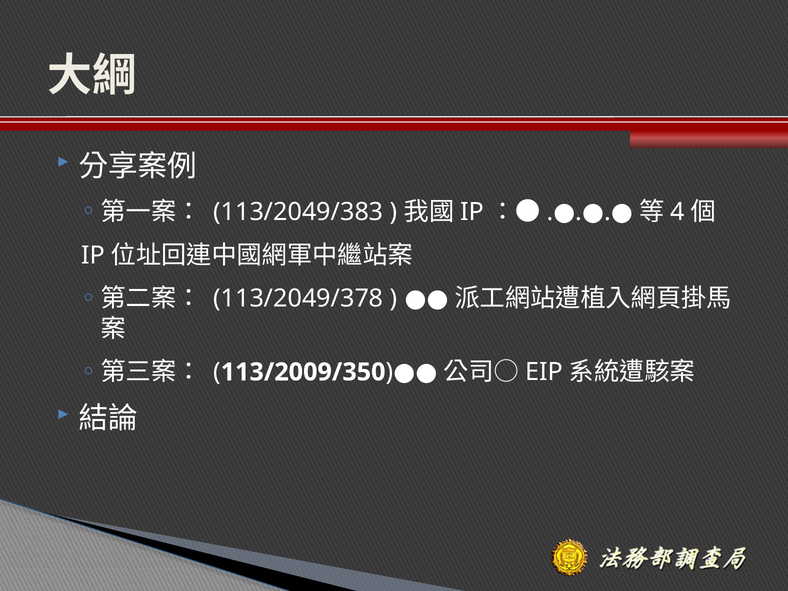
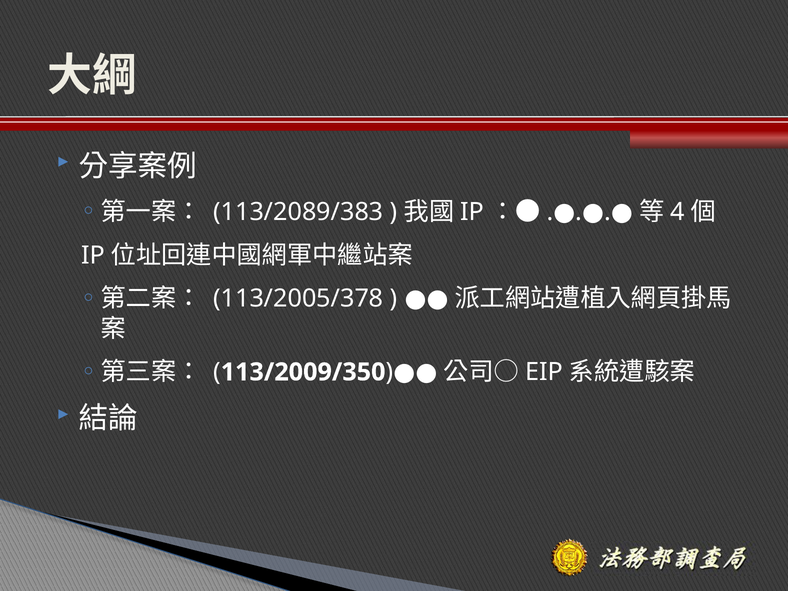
113/2049/383: 113/2049/383 -> 113/2089/383
113/2049/378: 113/2049/378 -> 113/2005/378
